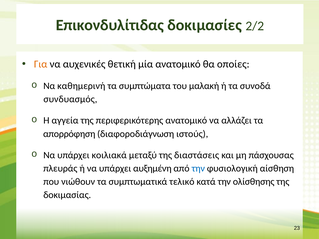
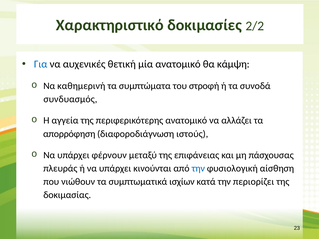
Επικονδυλίτιδας: Επικονδυλίτιδας -> Χαρακτηριστικό
Για colour: orange -> blue
οποίες: οποίες -> κάμψη
μαλακή: μαλακή -> στροφή
κοιλιακά: κοιλιακά -> φέρνουν
διαστάσεις: διαστάσεις -> επιφάνειας
αυξημένη: αυξημένη -> κινούνται
τελικό: τελικό -> ισχίων
ολίσθησης: ολίσθησης -> περιορίζει
